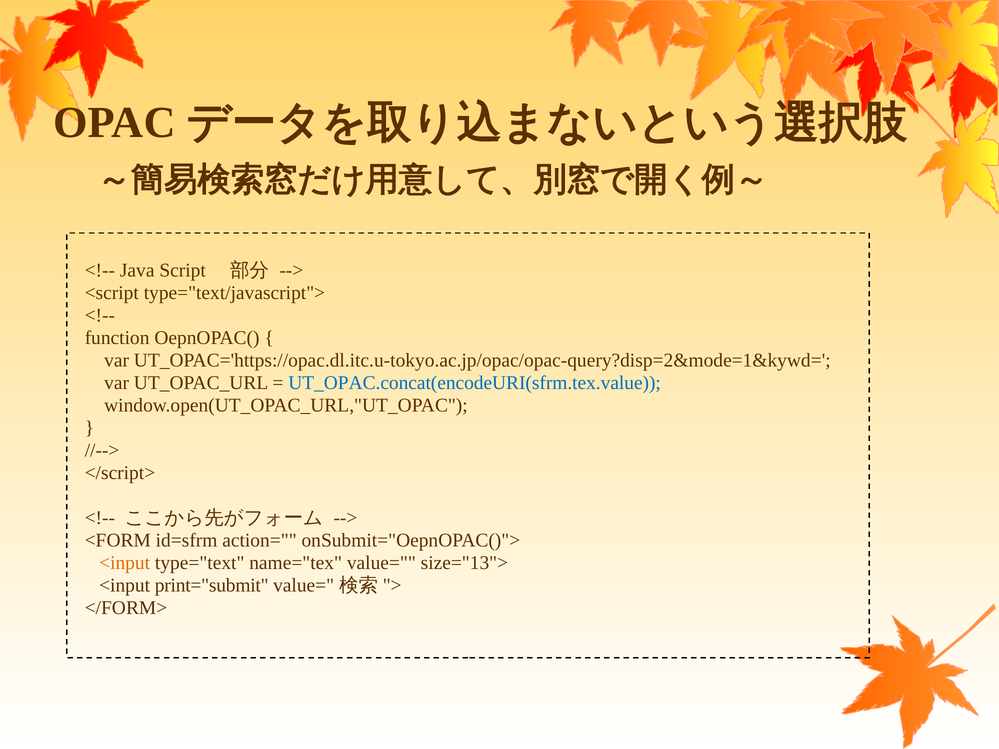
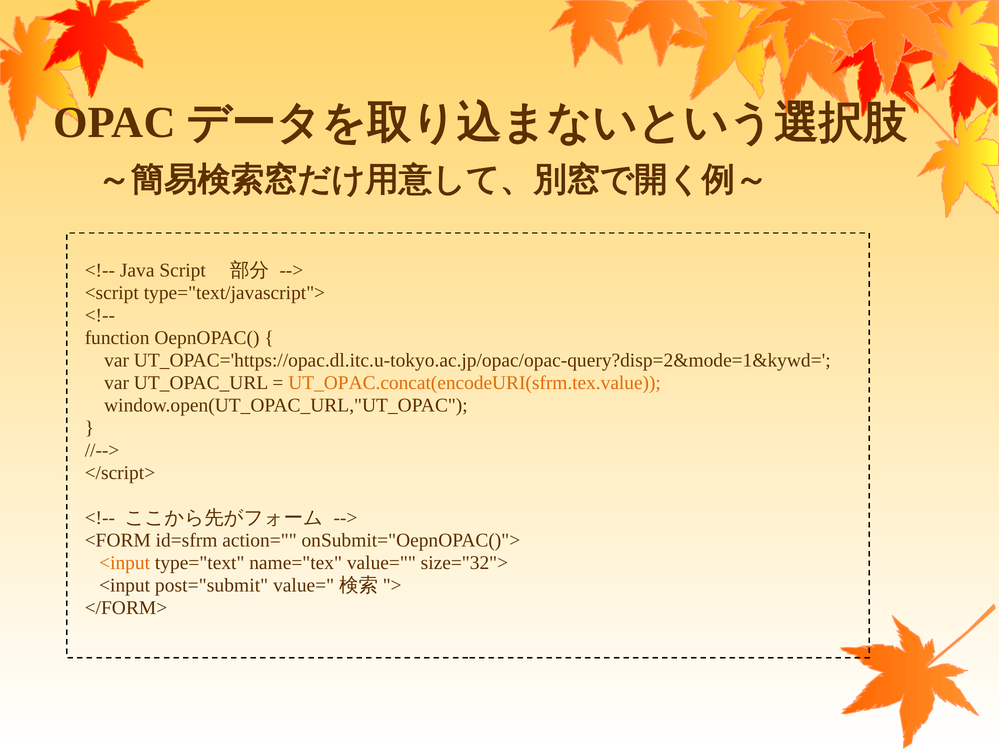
UT_OPAC.concat(encodeURI(sfrm.tex.value colour: blue -> orange
size="13">: size="13"> -> size="32">
print="submit: print="submit -> post="submit
